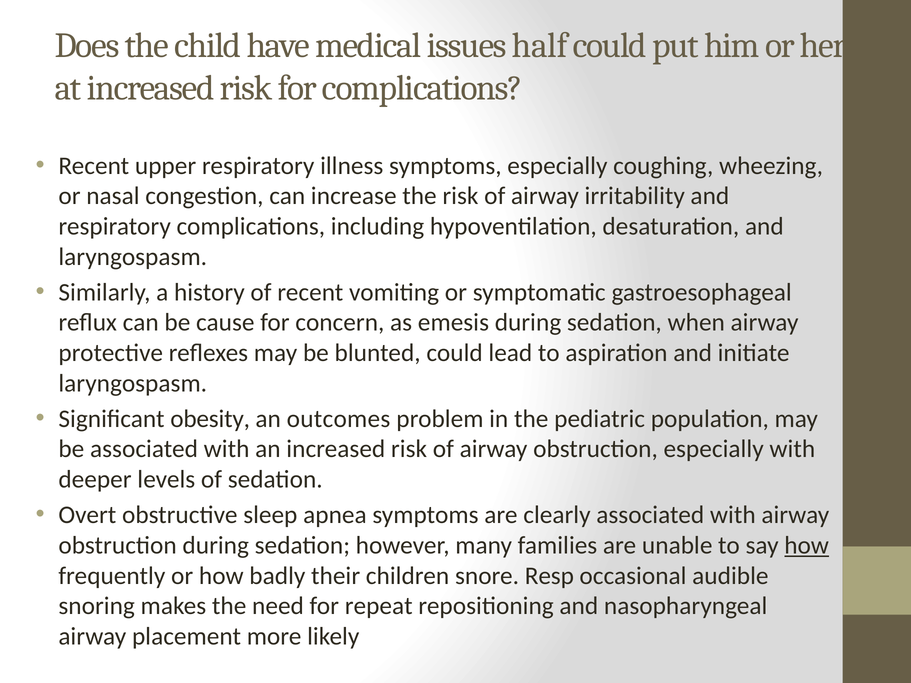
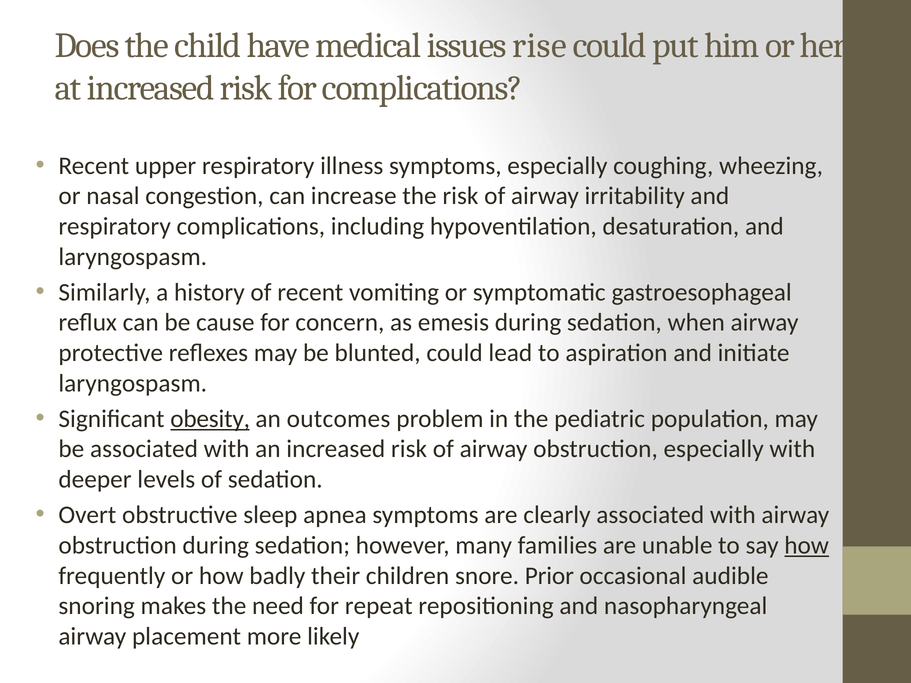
half: half -> rise
obesity underline: none -> present
Resp: Resp -> Prior
